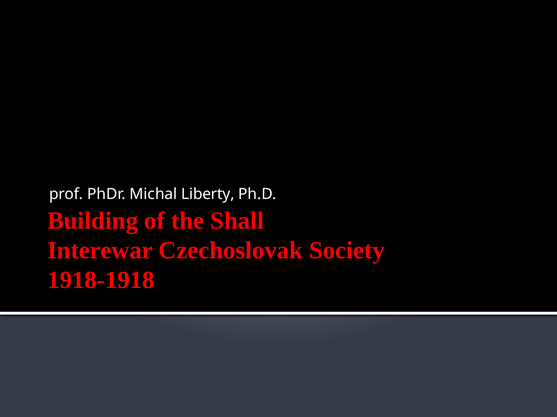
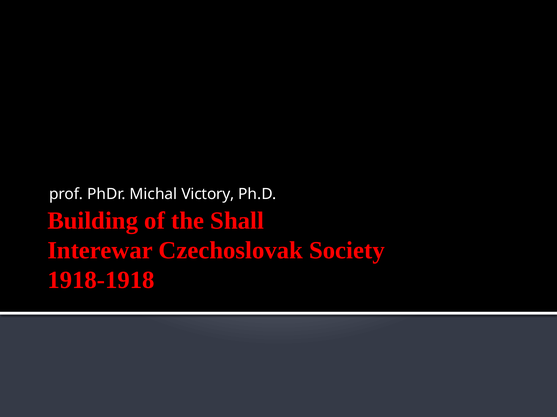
Liberty: Liberty -> Victory
